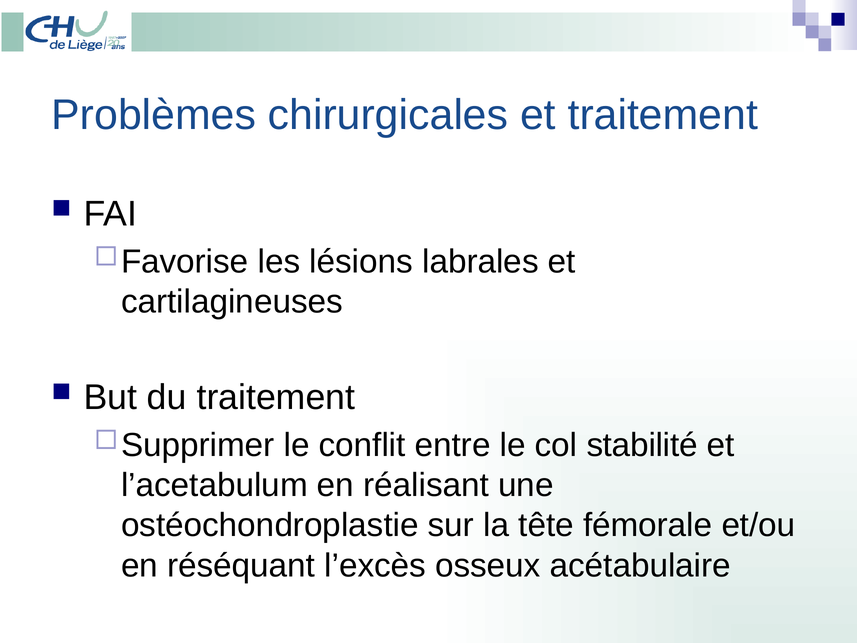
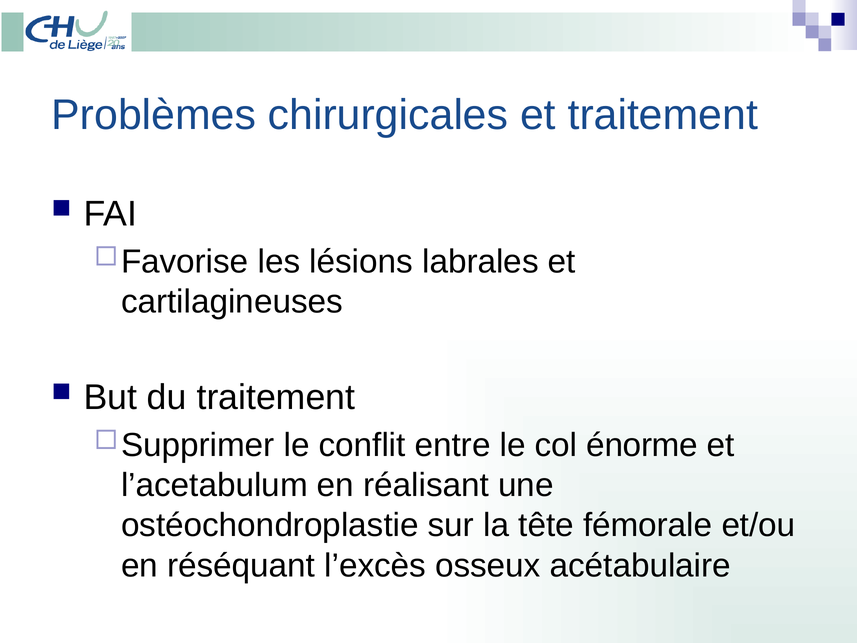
stabilité: stabilité -> énorme
